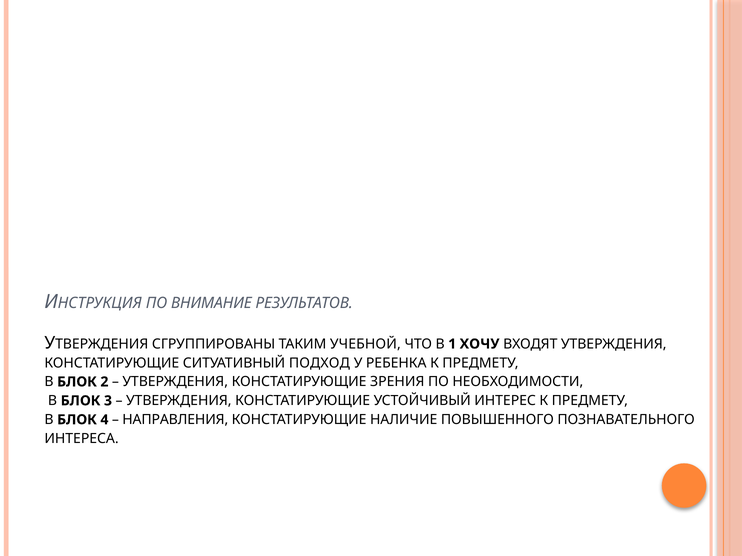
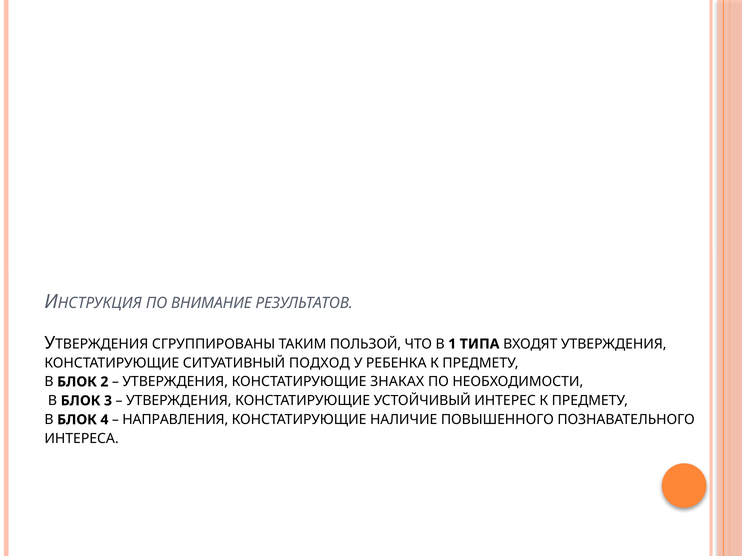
УЧЕБНОЙ: УЧЕБНОЙ -> ПОЛЬЗОЙ
ХОЧУ: ХОЧУ -> ТИПА
ЗРЕНИЯ: ЗРЕНИЯ -> ЗНАКАХ
